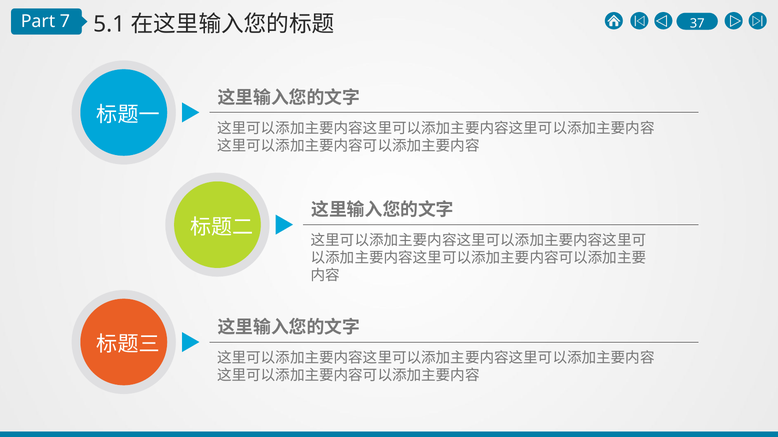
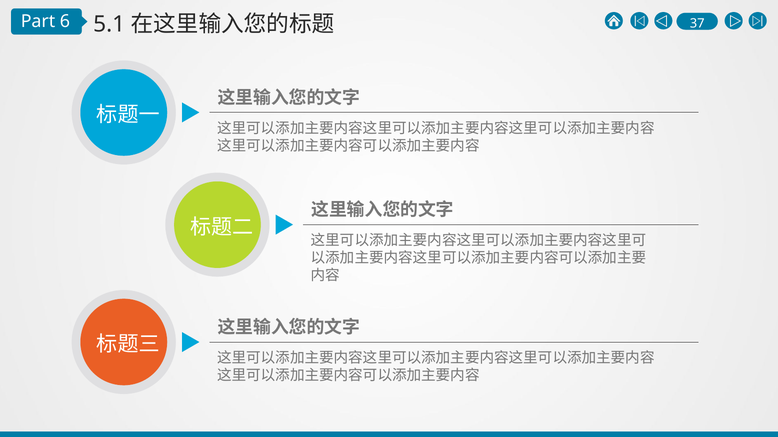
7: 7 -> 6
